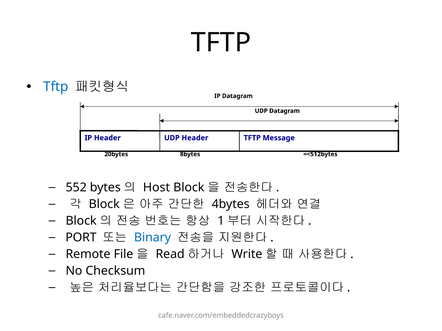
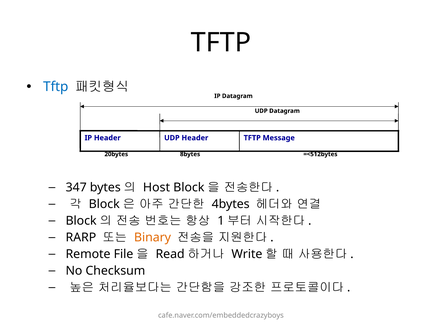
552: 552 -> 347
PORT: PORT -> RARP
Binary colour: blue -> orange
